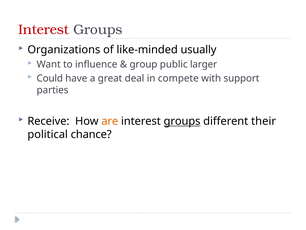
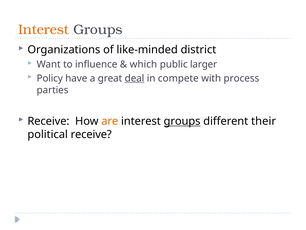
Interest at (44, 30) colour: red -> orange
usually: usually -> district
group: group -> which
Could: Could -> Policy
deal underline: none -> present
support: support -> process
political chance: chance -> receive
